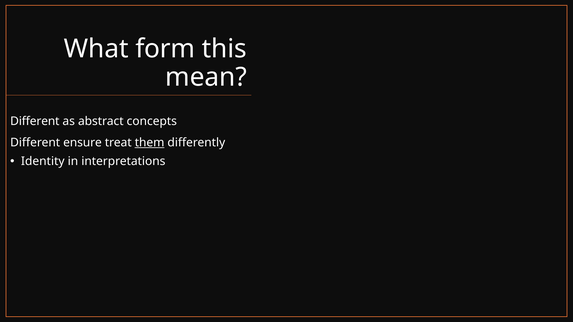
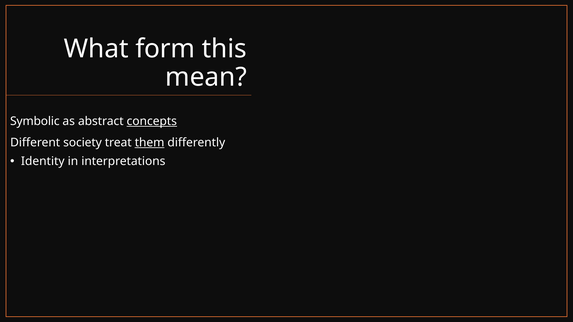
Different at (35, 121): Different -> Symbolic
concepts underline: none -> present
ensure: ensure -> society
